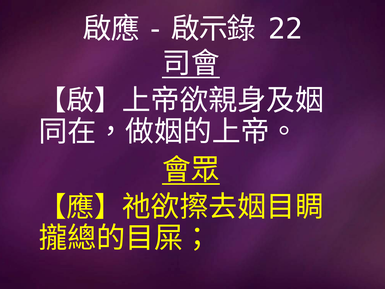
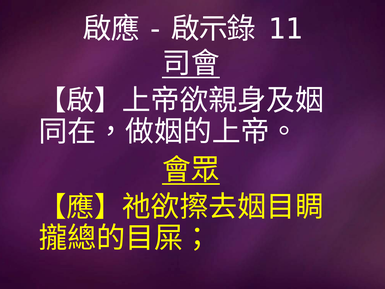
22: 22 -> 11
